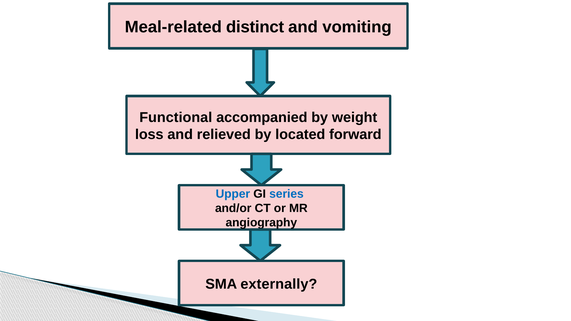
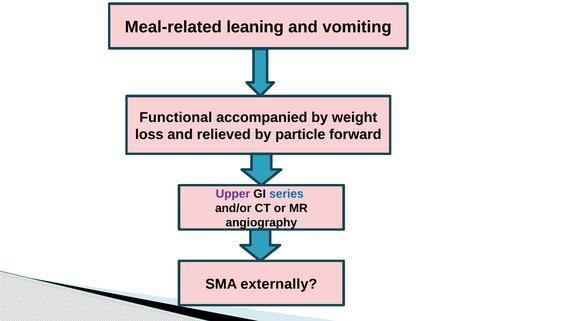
distinct: distinct -> leaning
located: located -> particle
Upper colour: blue -> purple
